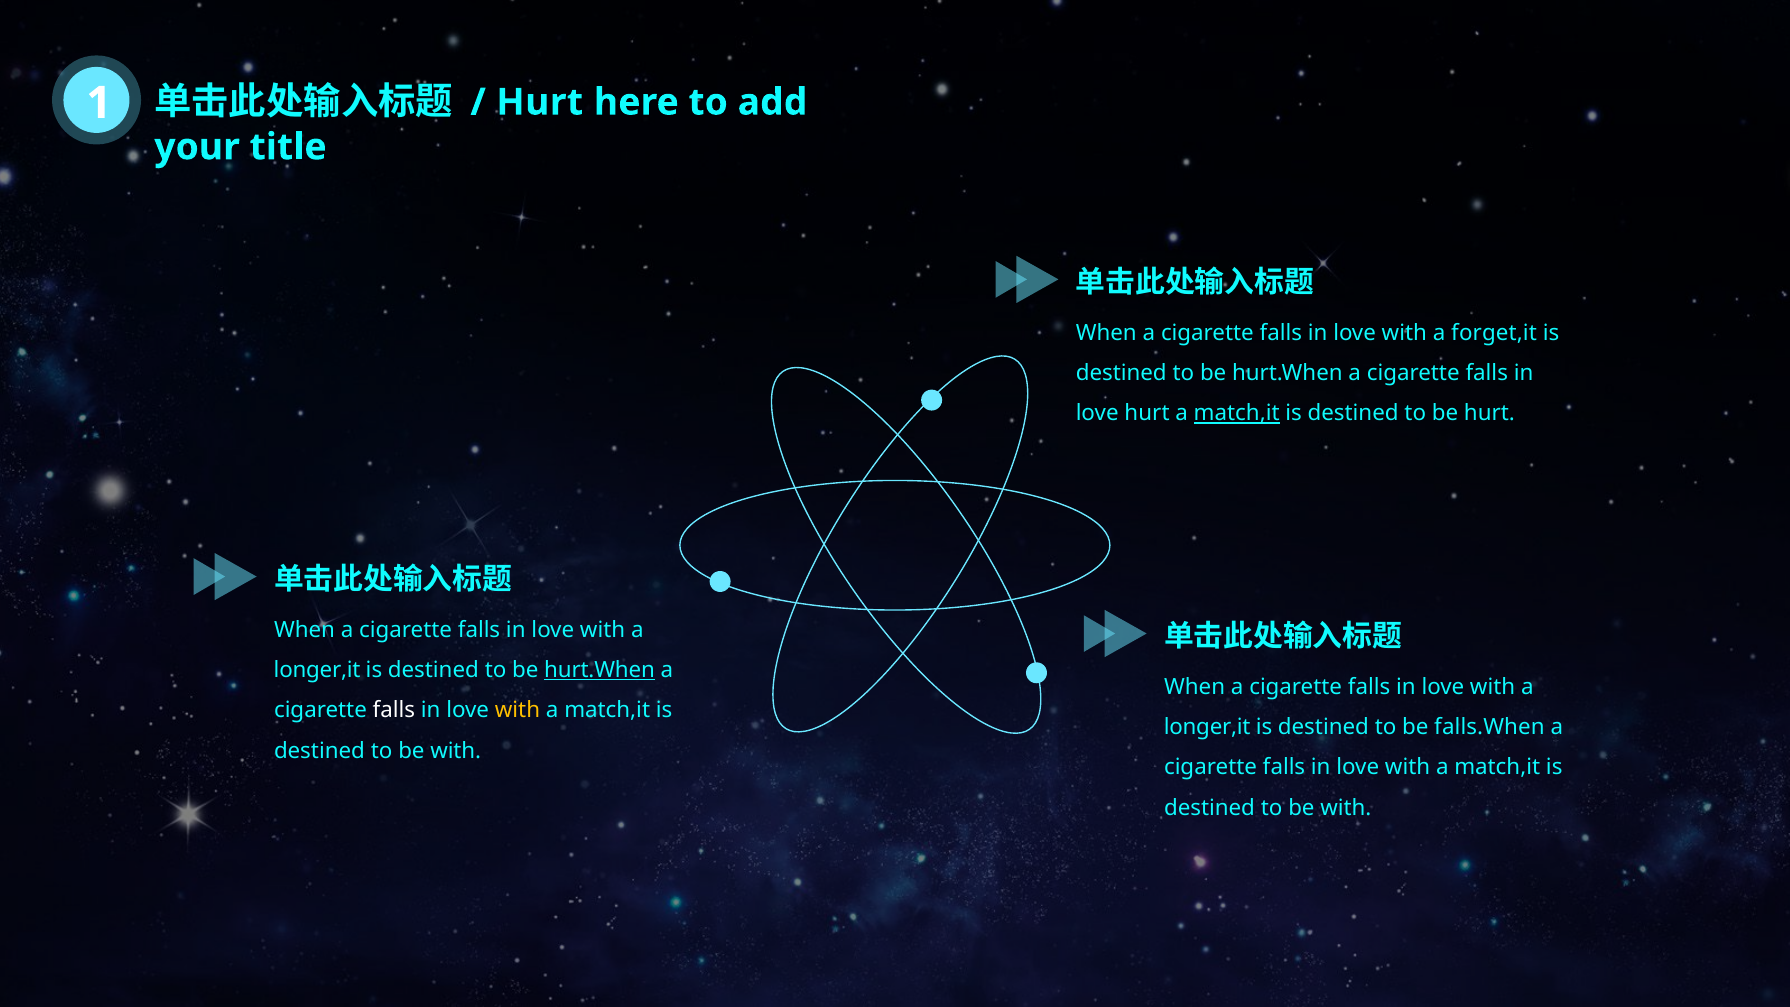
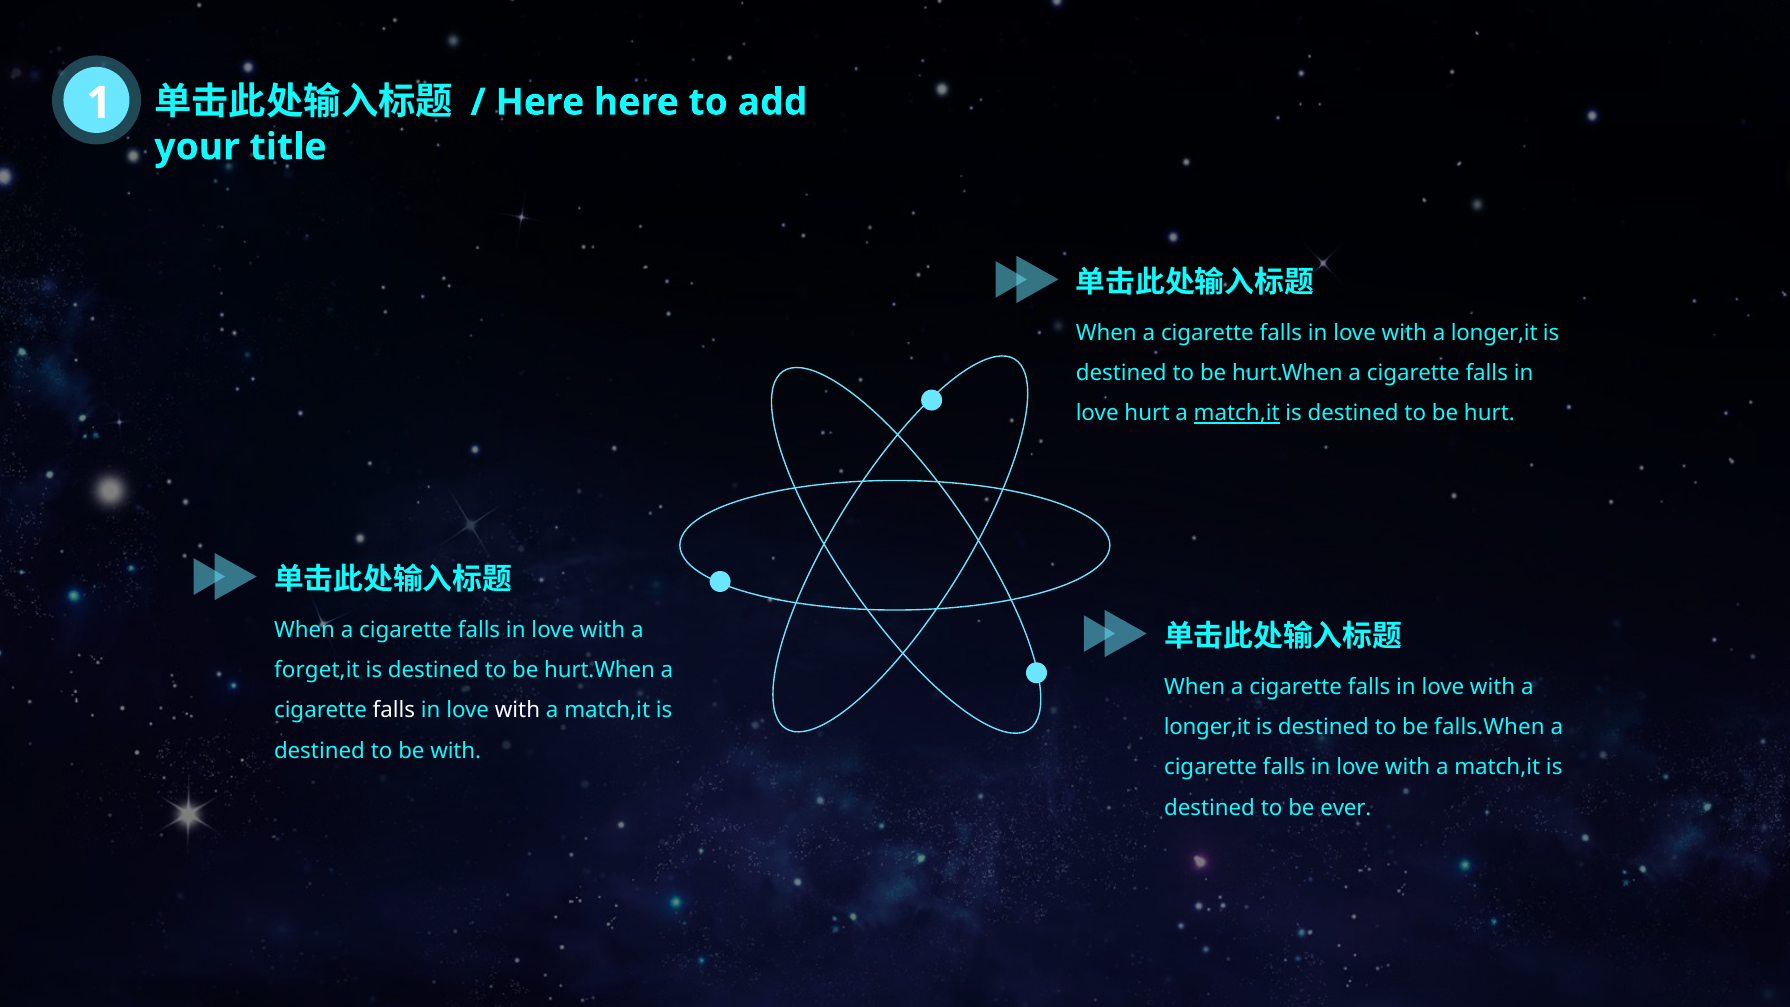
Hurt at (540, 102): Hurt -> Here
forget,it at (1494, 333): forget,it -> longer,it
longer,it at (317, 670): longer,it -> forget,it
hurt.When at (600, 670) underline: present -> none
with at (517, 710) colour: yellow -> white
with at (1346, 808): with -> ever
